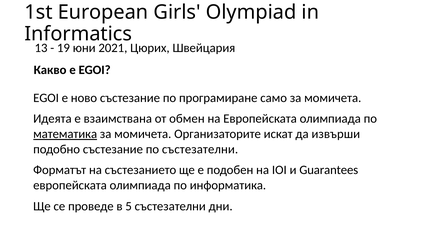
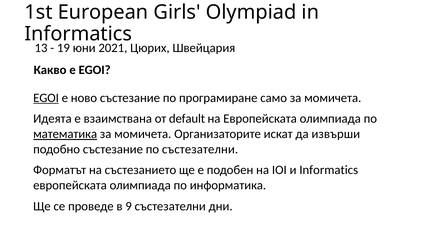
EGOI at (46, 98) underline: none -> present
обмен: обмен -> default
и Guarantees: Guarantees -> Informatics
5: 5 -> 9
